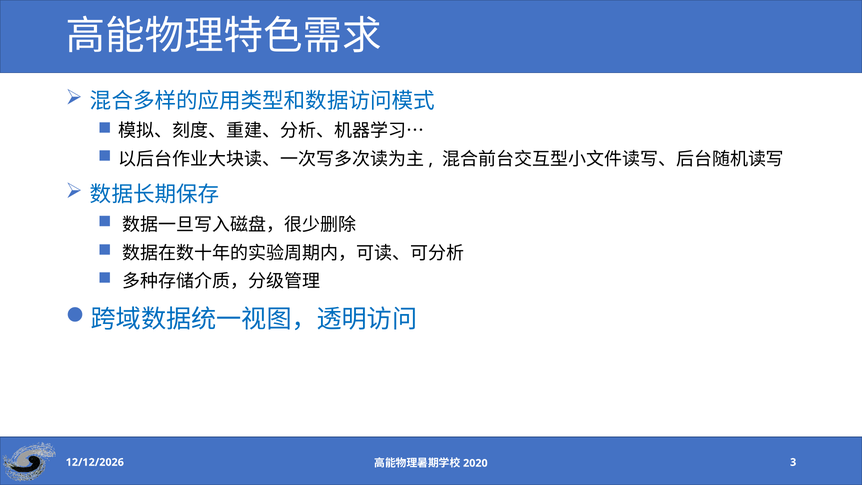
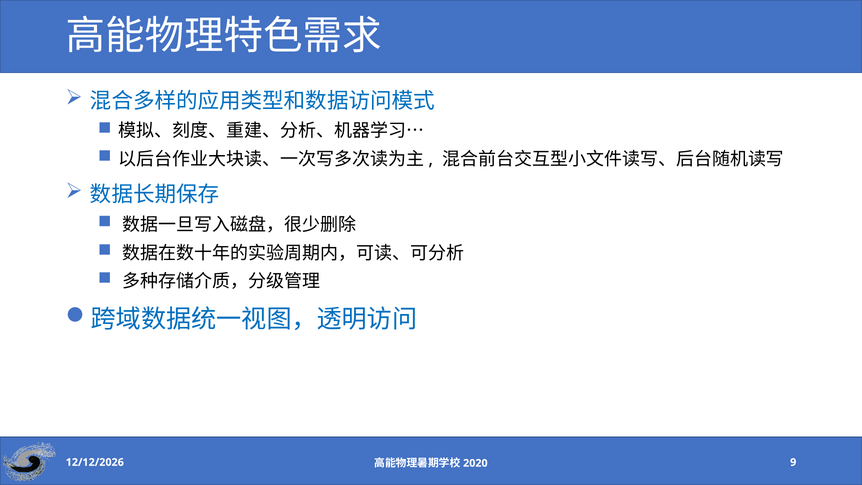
3: 3 -> 9
